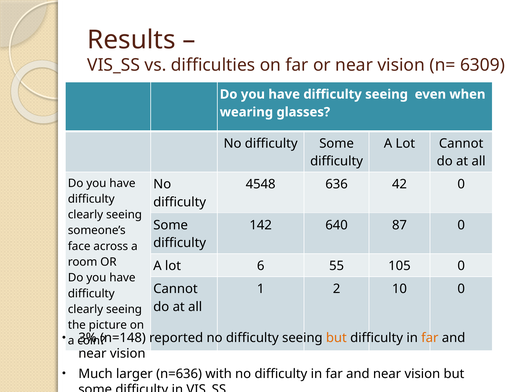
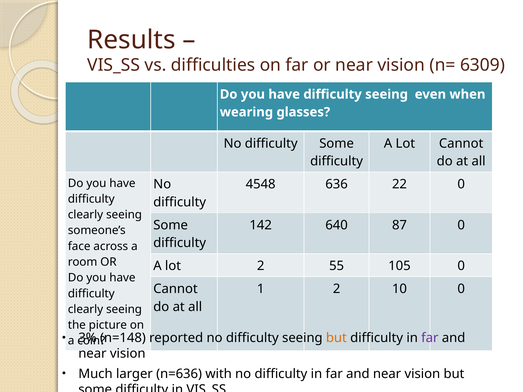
42: 42 -> 22
lot 6: 6 -> 2
far at (430, 338) colour: orange -> purple
